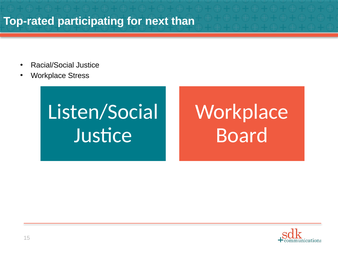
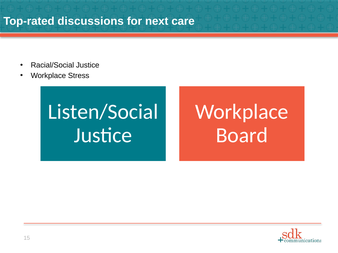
participating: participating -> discussions
than: than -> care
